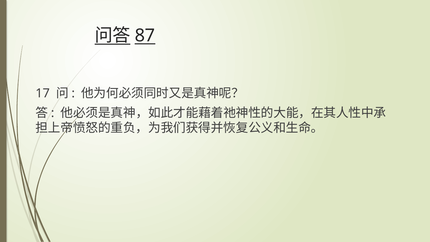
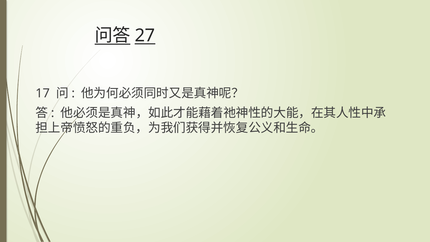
87: 87 -> 27
